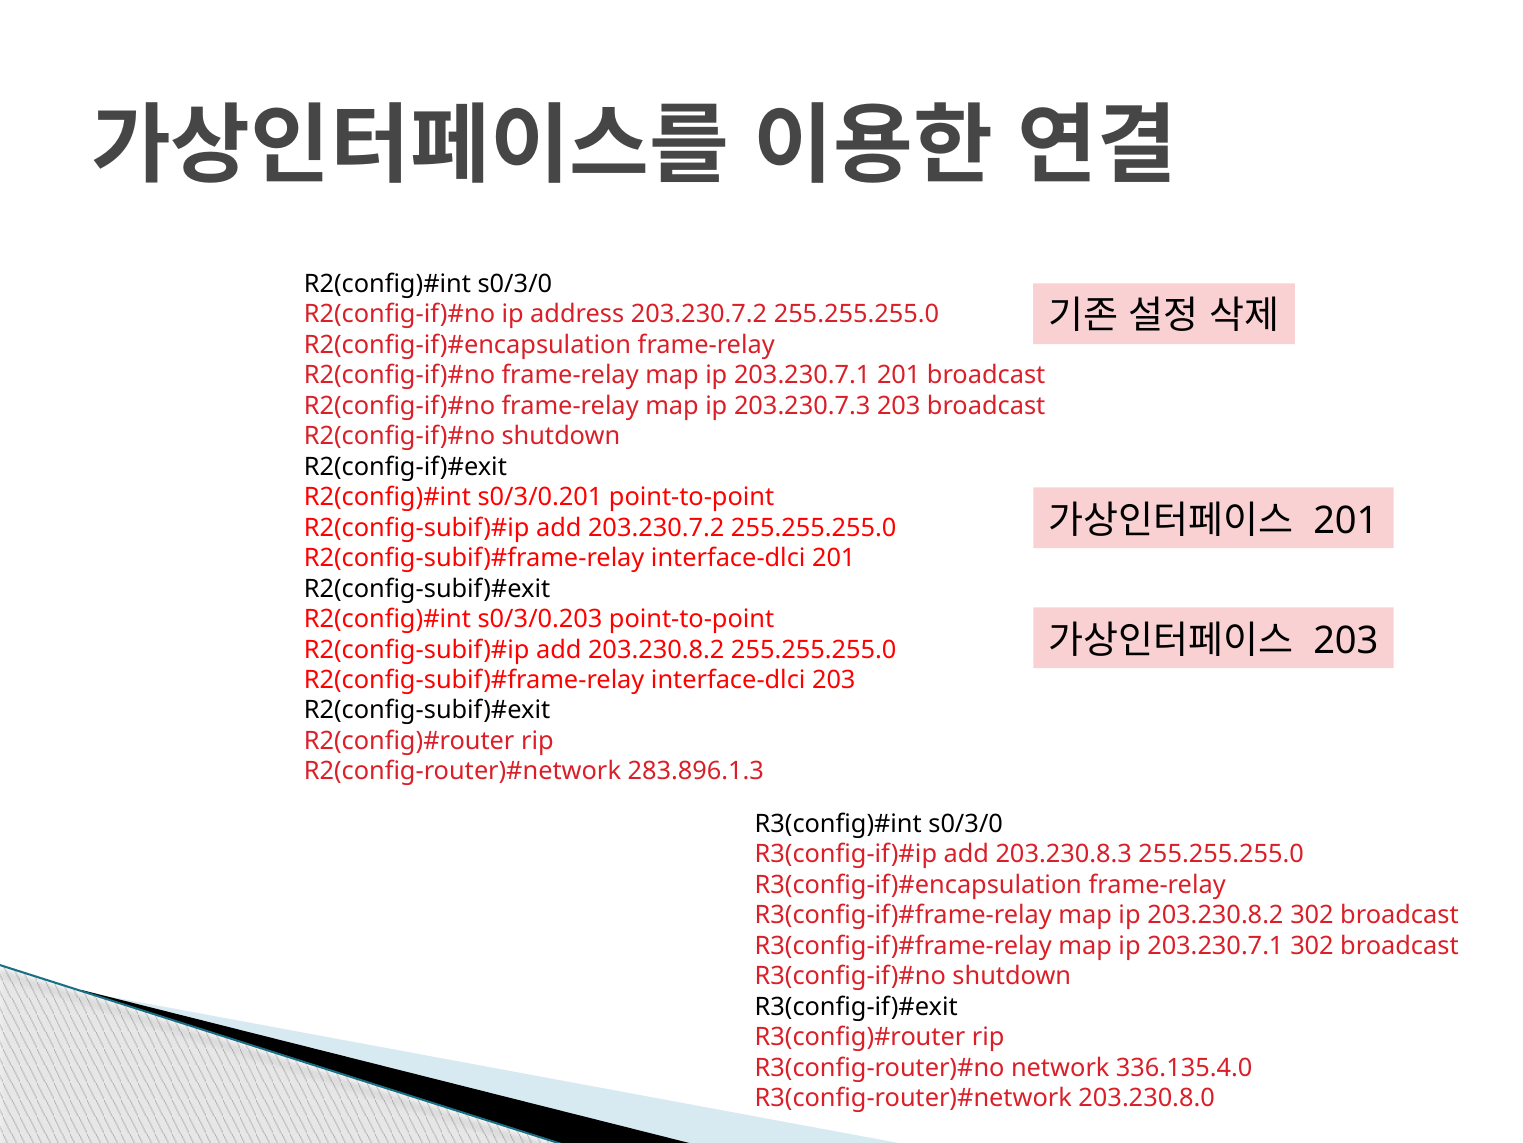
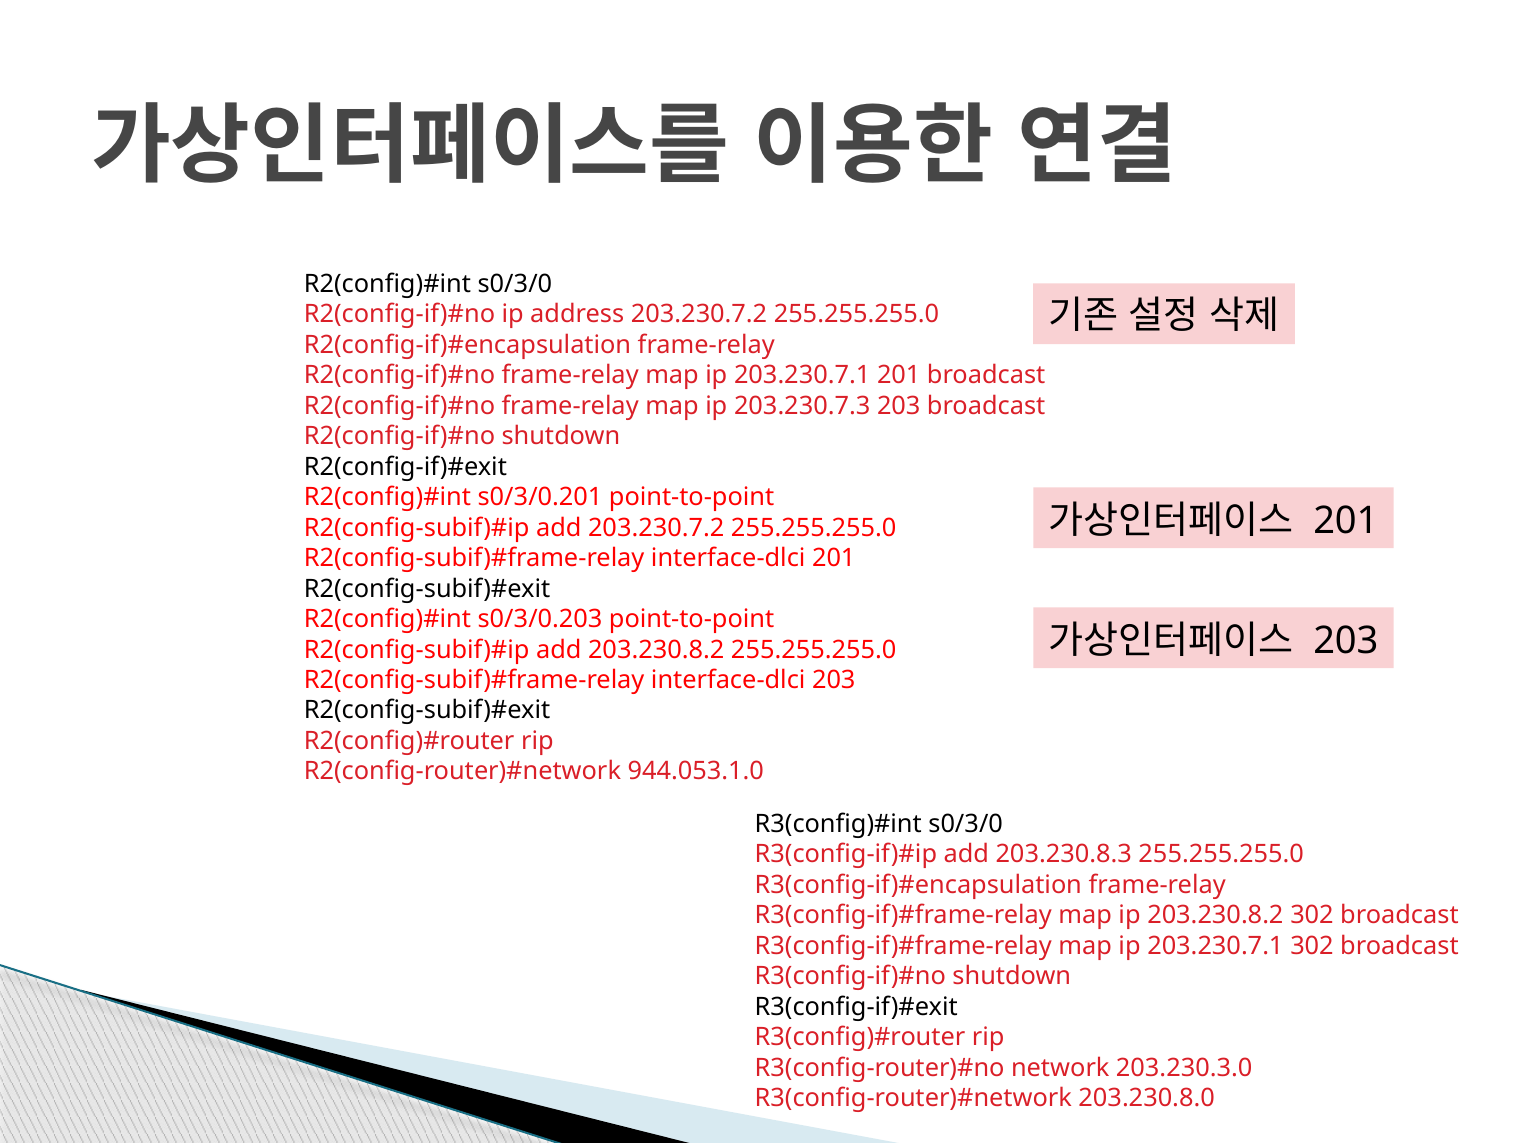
283.896.1.3: 283.896.1.3 -> 944.053.1.0
336.135.4.0: 336.135.4.0 -> 203.230.3.0
